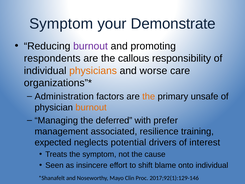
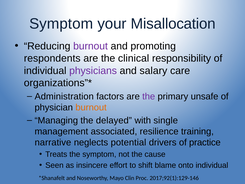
Demonstrate: Demonstrate -> Misallocation
callous: callous -> clinical
physicians colour: orange -> purple
worse: worse -> salary
the at (149, 96) colour: orange -> purple
deferred: deferred -> delayed
prefer: prefer -> single
expected: expected -> narrative
interest: interest -> practice
